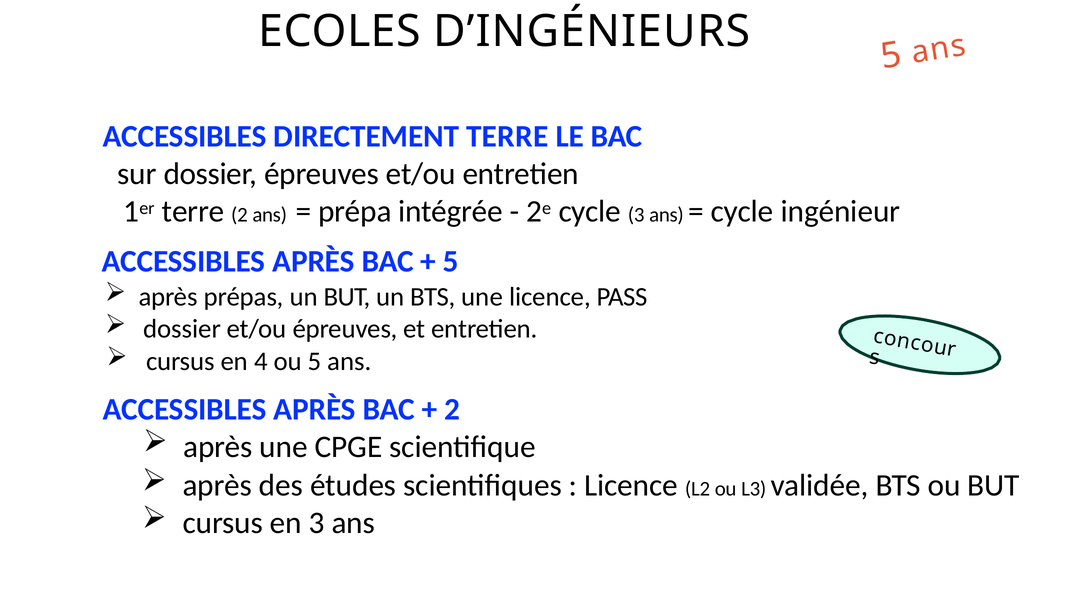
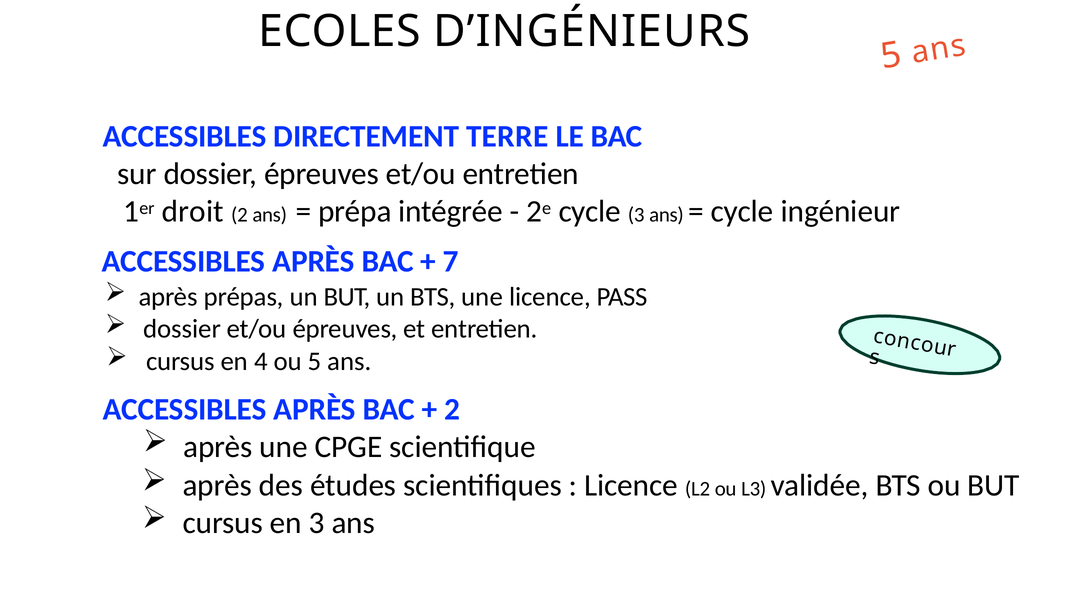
1er terre: terre -> droit
5 at (451, 262): 5 -> 7
